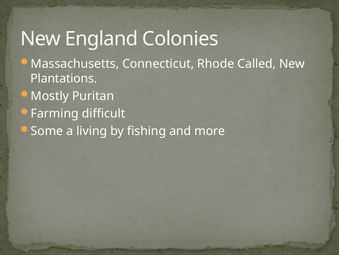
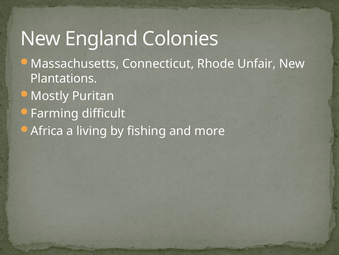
Called: Called -> Unfair
Some: Some -> Africa
